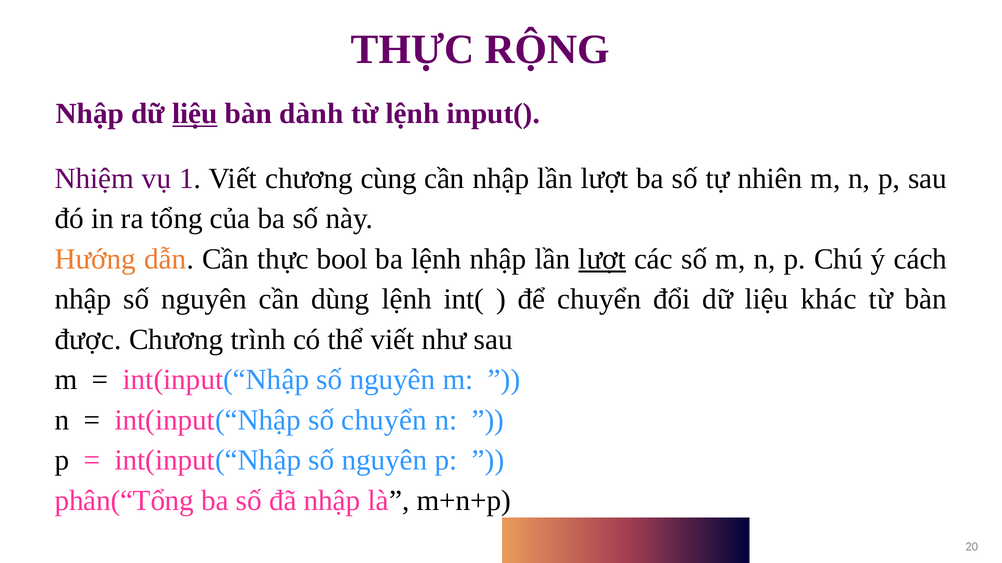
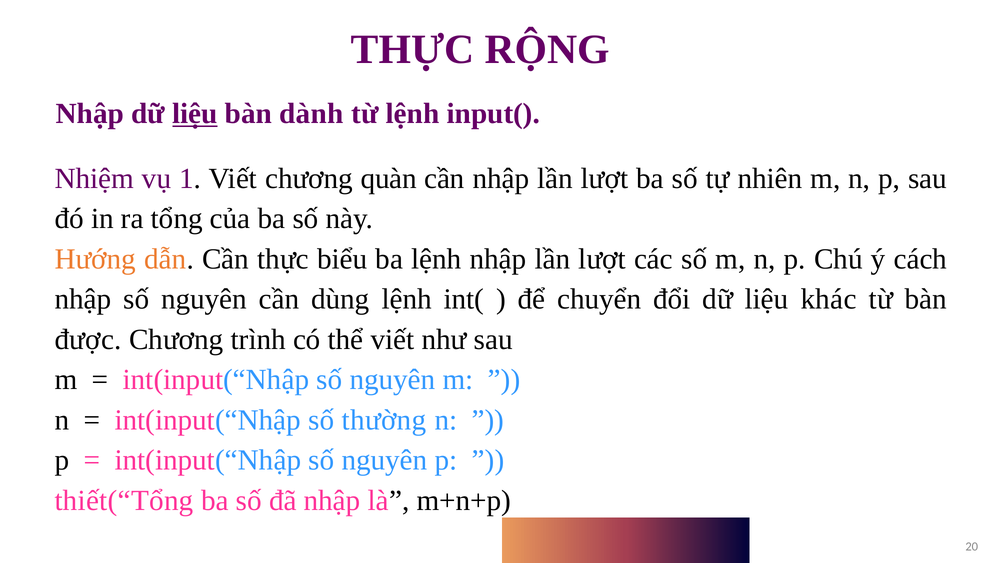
cùng: cùng -> quàn
bool: bool -> biểu
lượt at (602, 259) underline: present -> none
số chuyển: chuyển -> thường
phân(“Tổng: phân(“Tổng -> thiết(“Tổng
